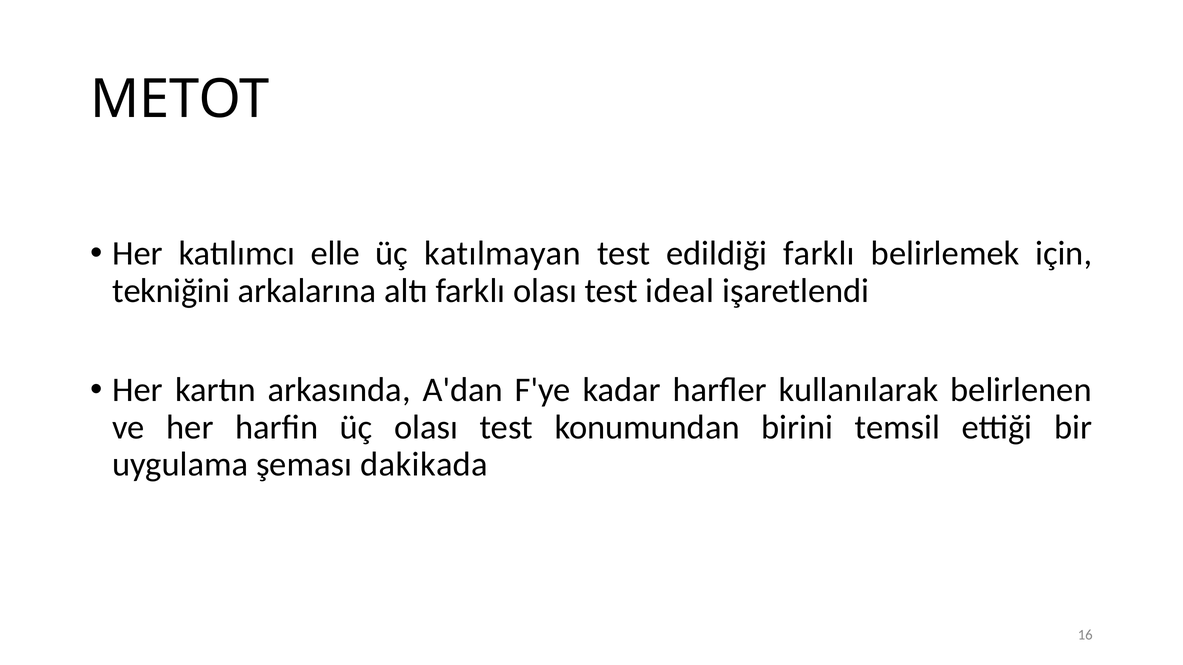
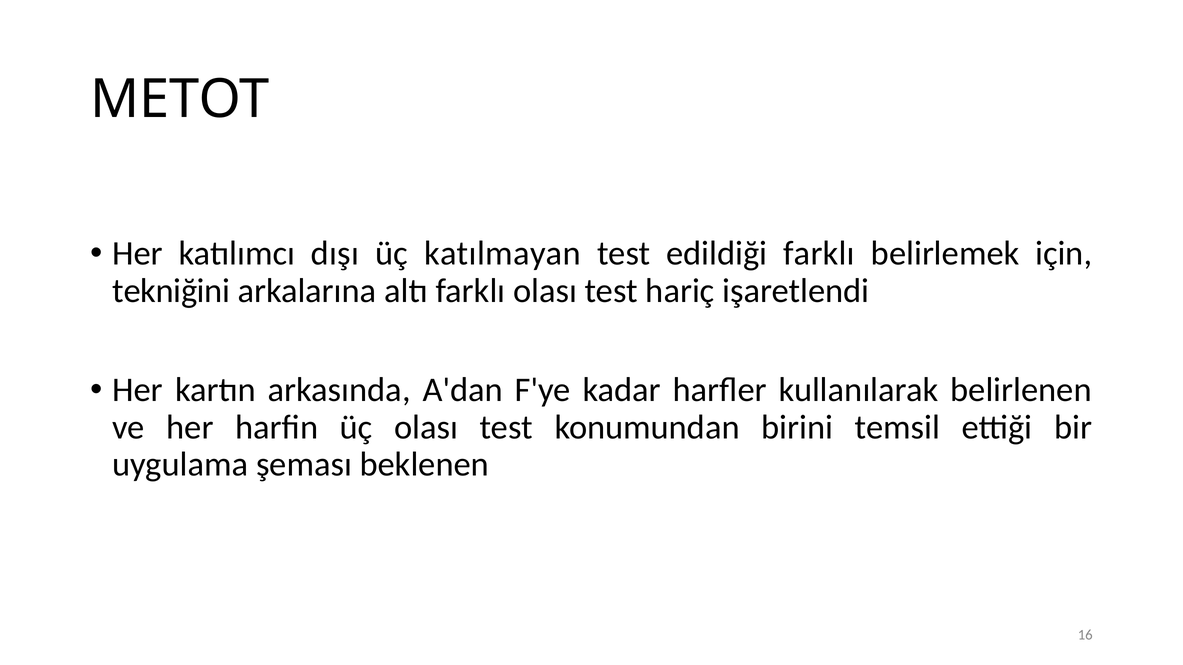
elle: elle -> dışı
ideal: ideal -> hariç
dakikada: dakikada -> beklenen
